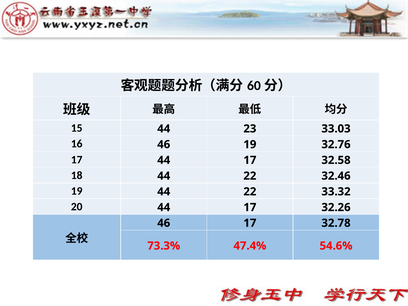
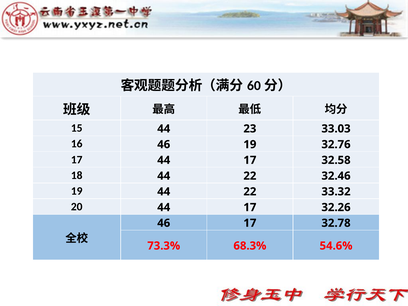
47.4%: 47.4% -> 68.3%
